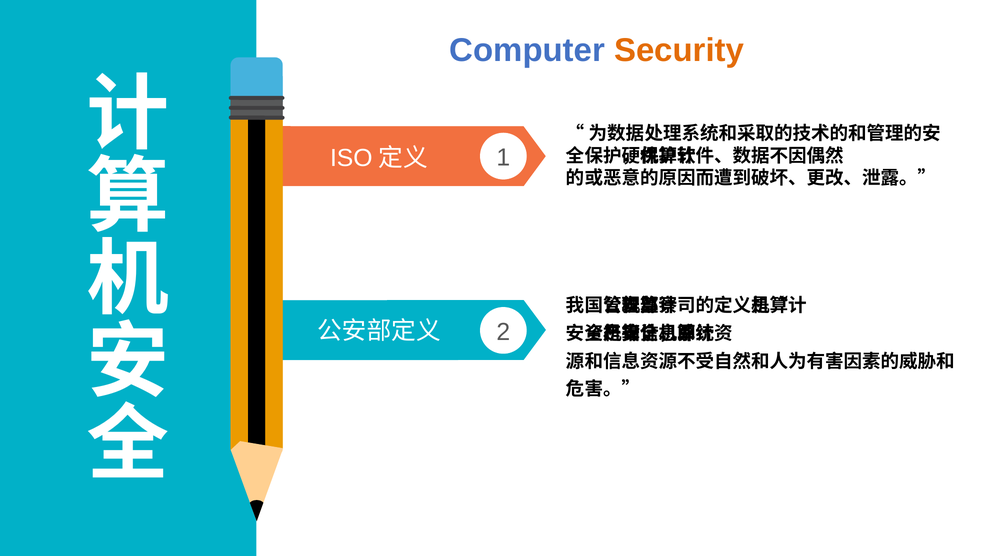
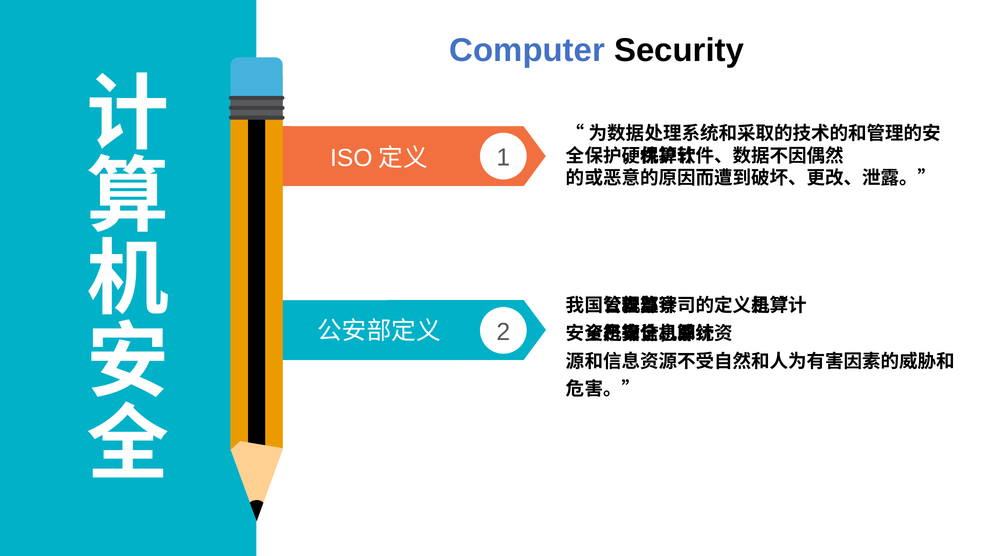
Security colour: orange -> black
